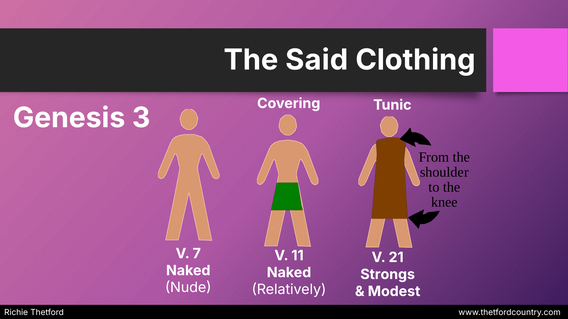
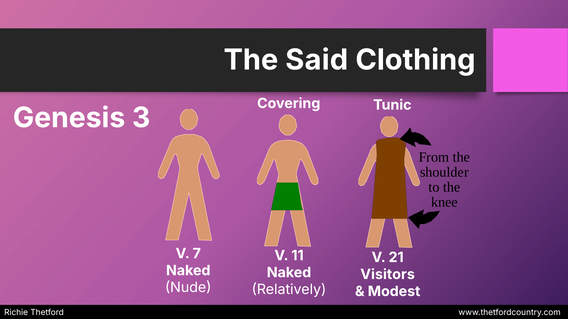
Strongs: Strongs -> Visitors
